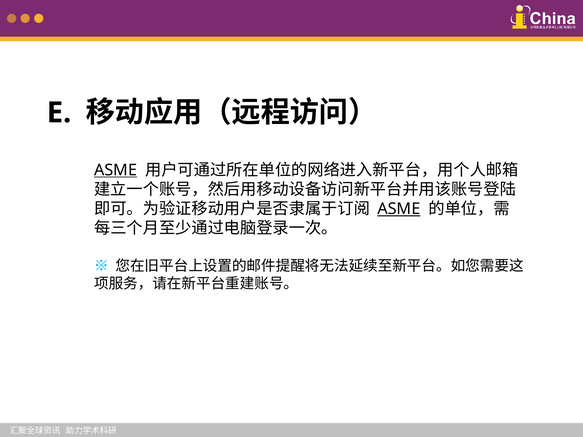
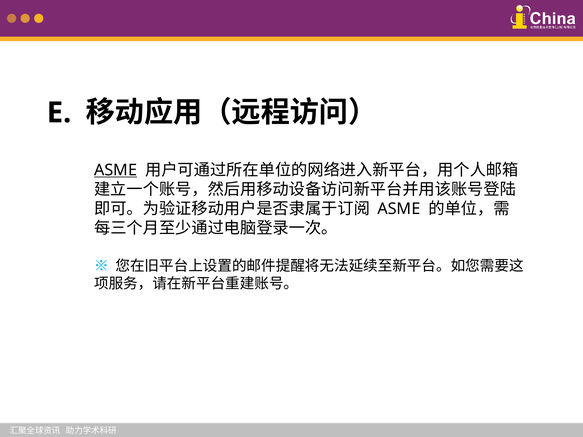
ASME at (399, 209) underline: present -> none
